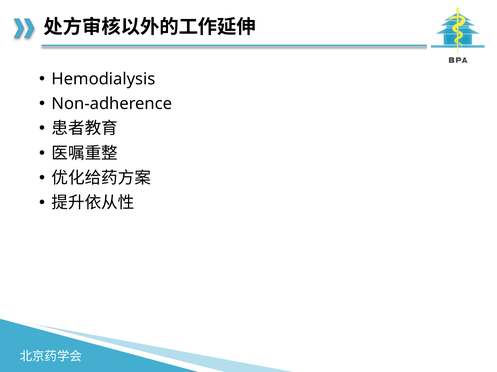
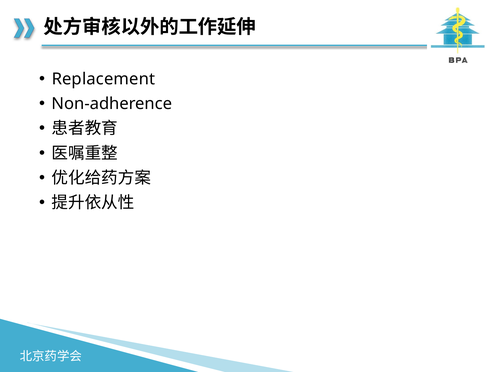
Hemodialysis: Hemodialysis -> Replacement
